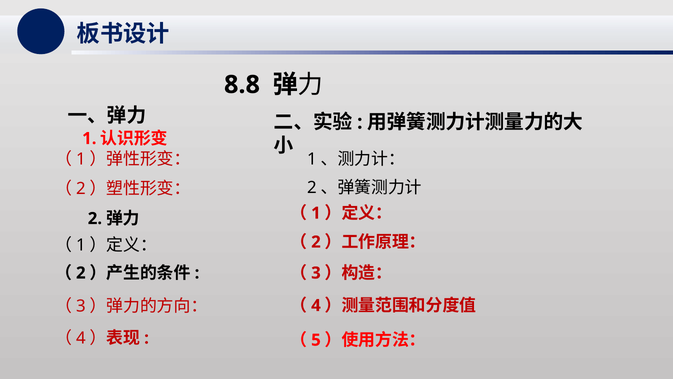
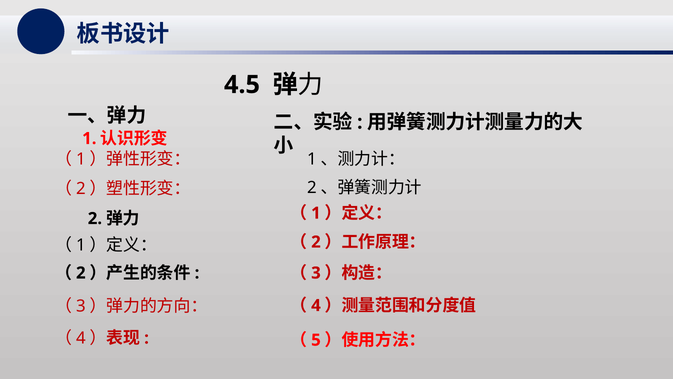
8.8: 8.8 -> 4.5
